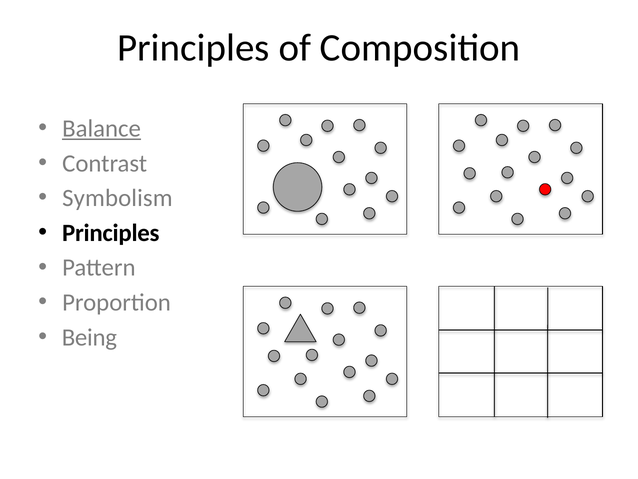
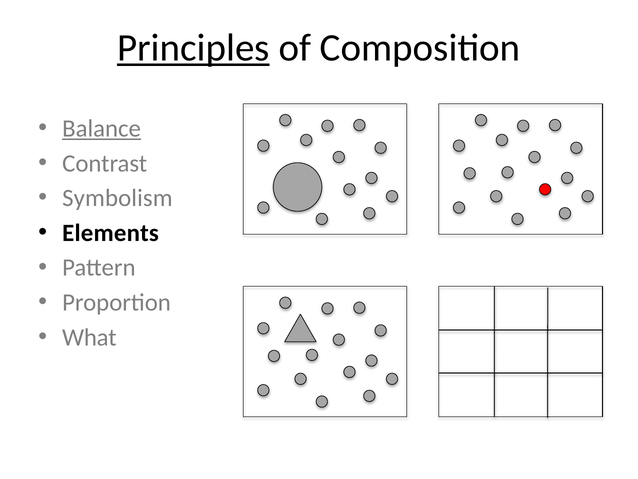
Principles at (193, 48) underline: none -> present
Principles at (111, 233): Principles -> Elements
Being: Being -> What
